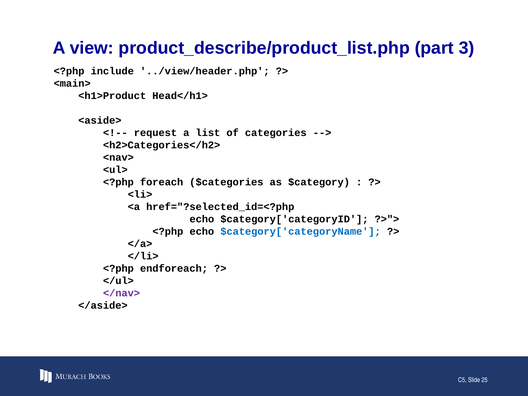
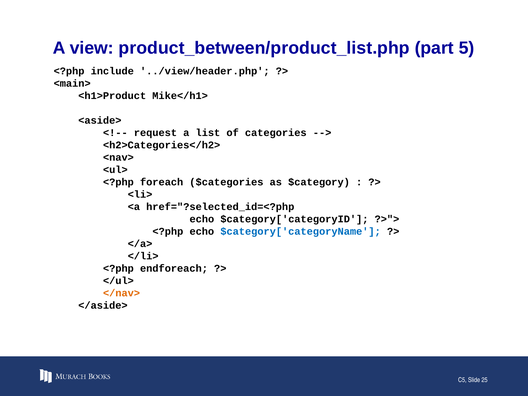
product_describe/product_list.php: product_describe/product_list.php -> product_between/product_list.php
3: 3 -> 5
Head</h1>: Head</h1> -> Mike</h1>
</nav> colour: purple -> orange
